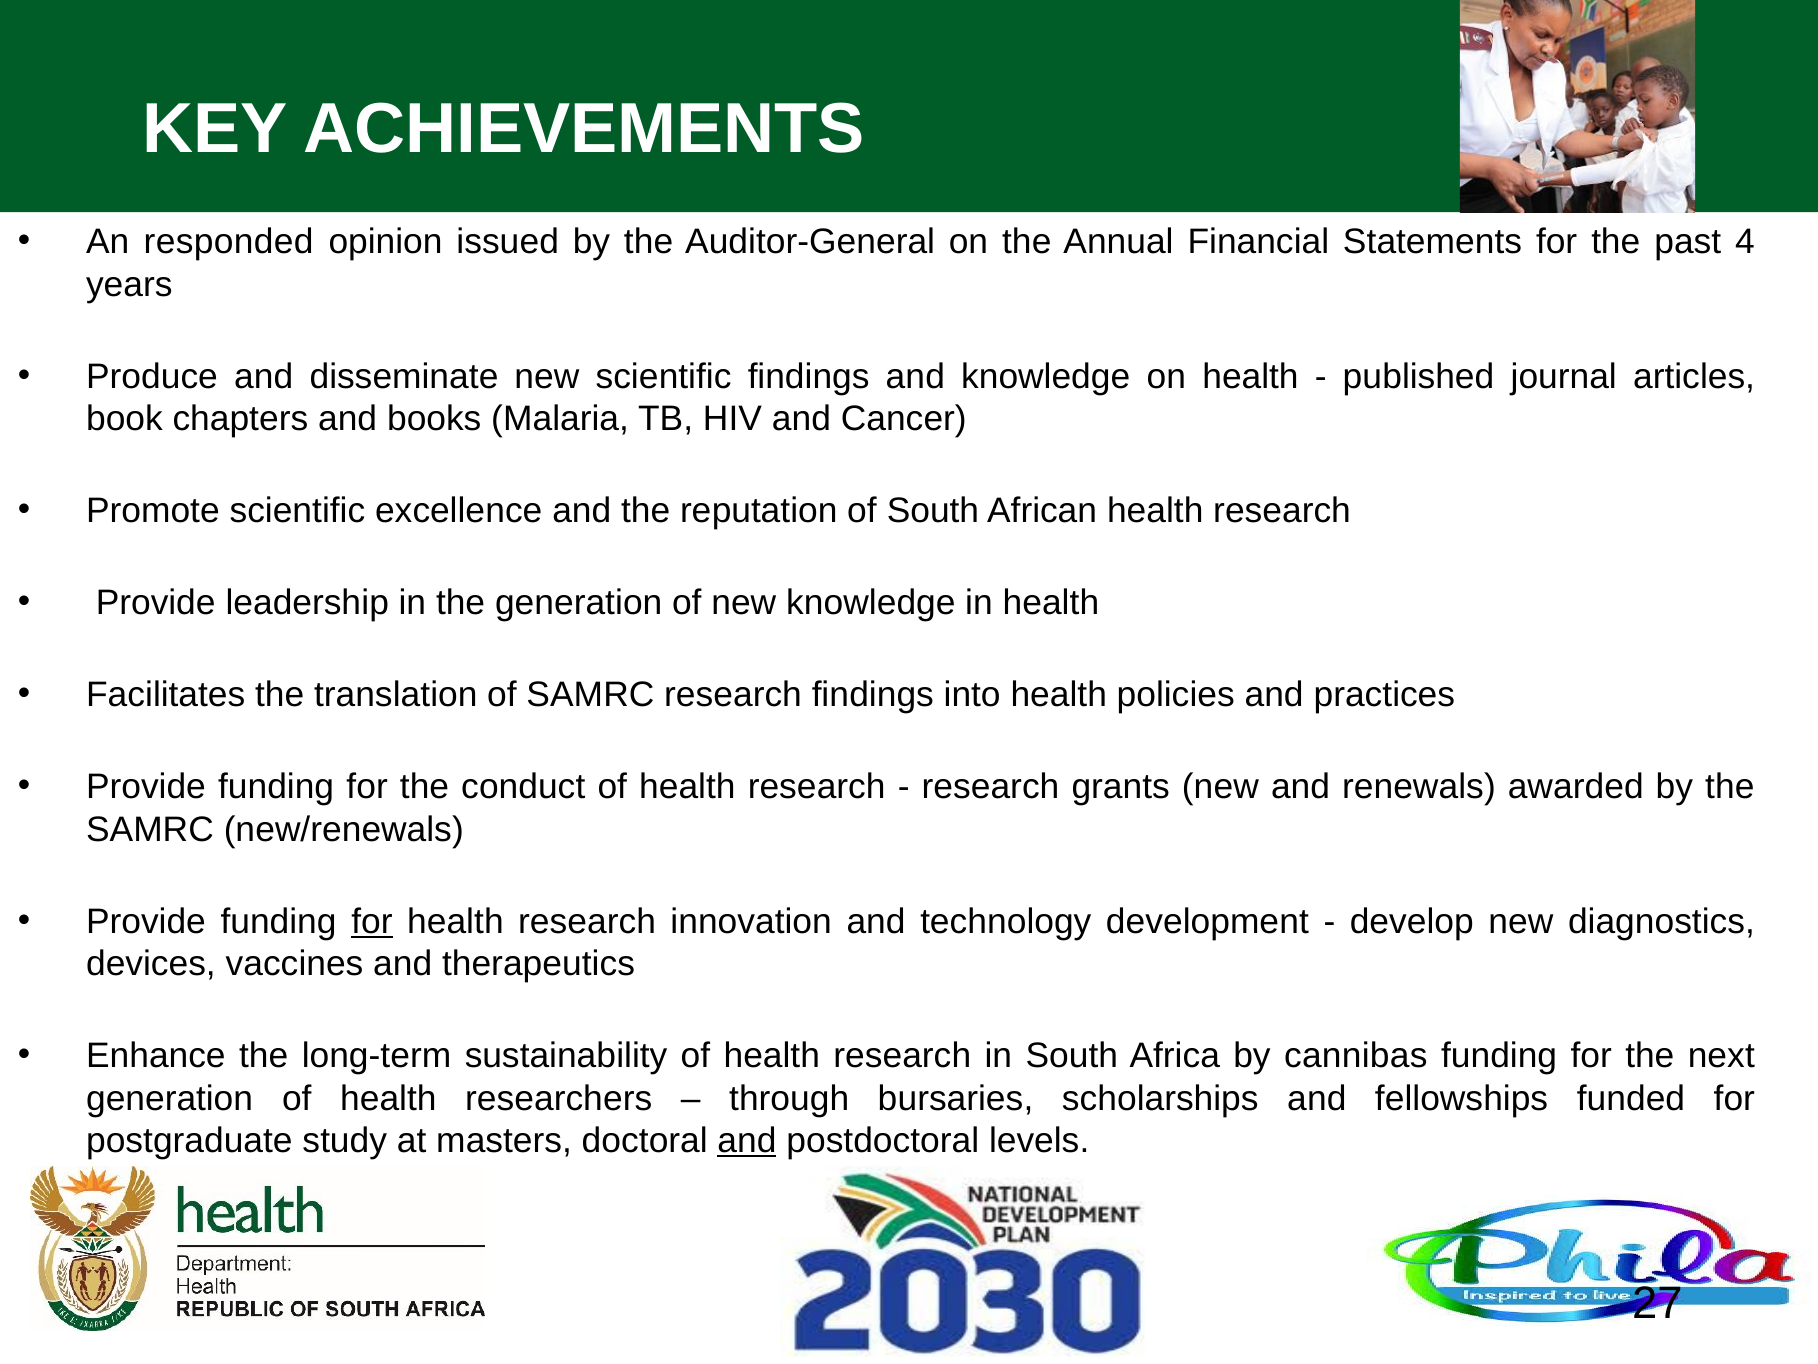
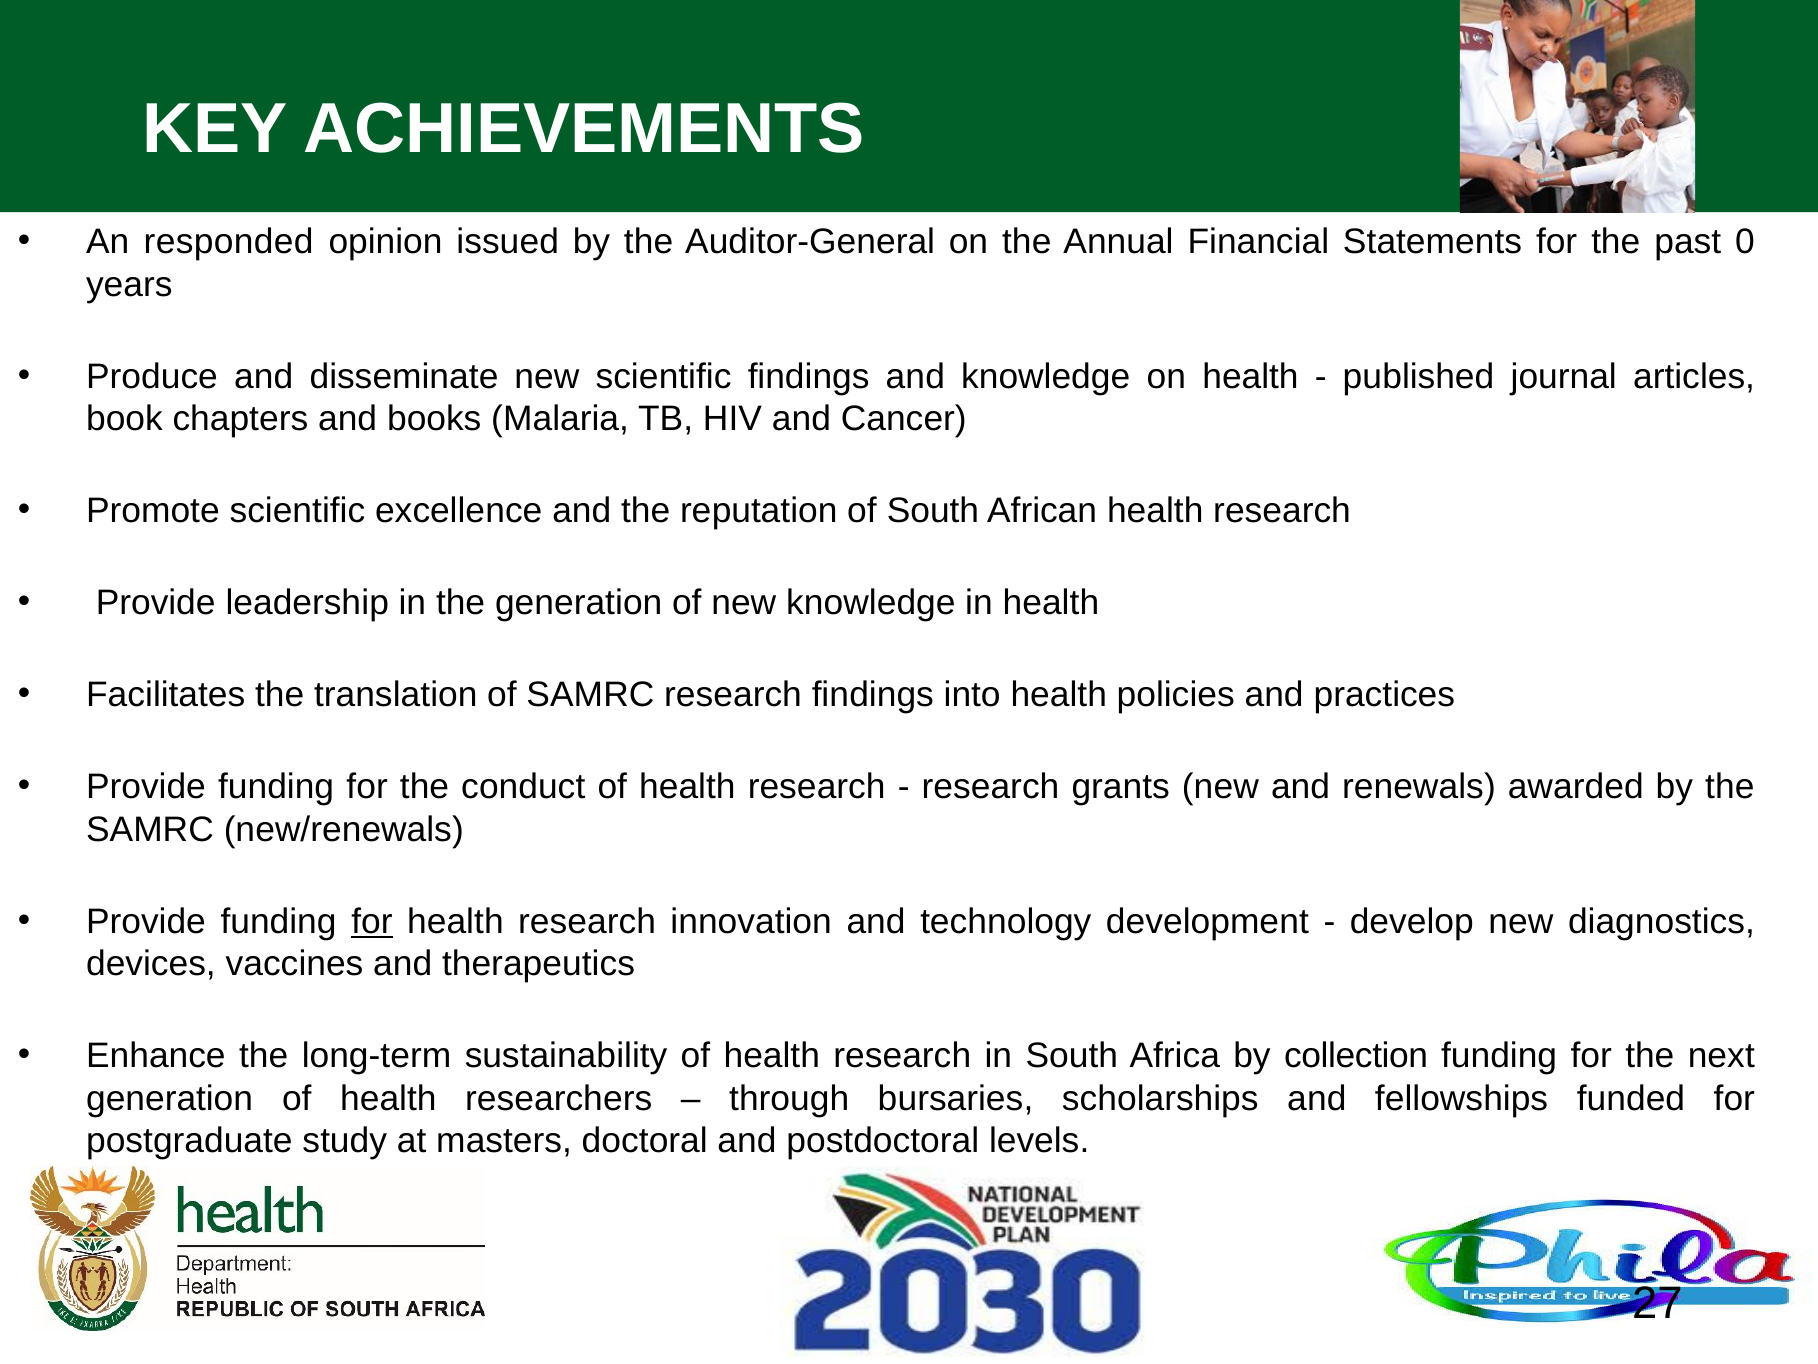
4: 4 -> 0
cannibas: cannibas -> collection
and at (747, 1140) underline: present -> none
